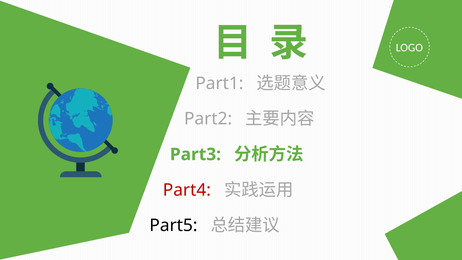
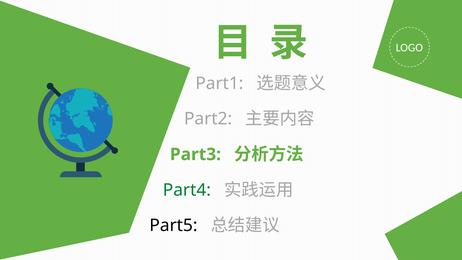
Part4 colour: red -> green
